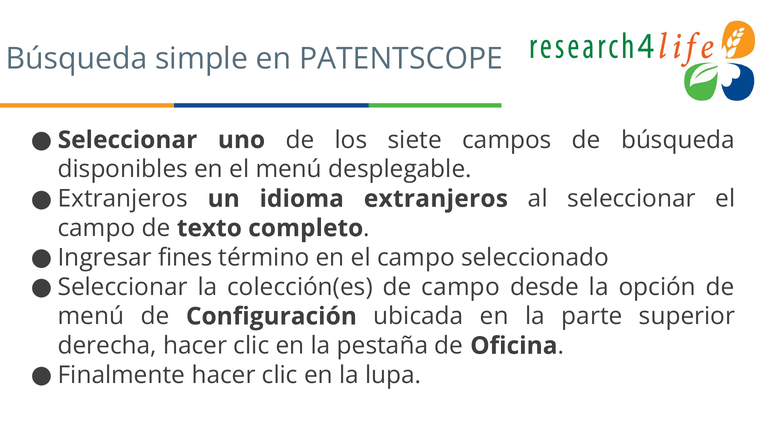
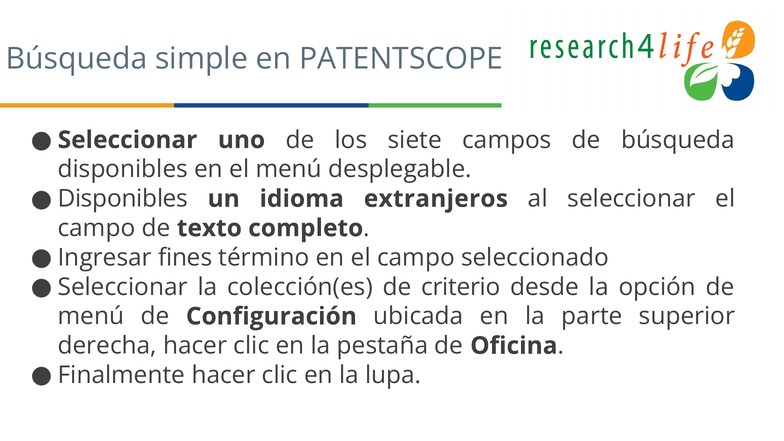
Extranjeros at (123, 199): Extranjeros -> Disponibles
de campo: campo -> criterio
